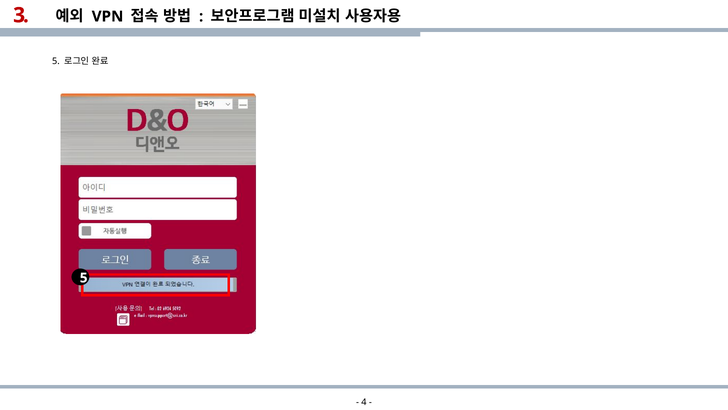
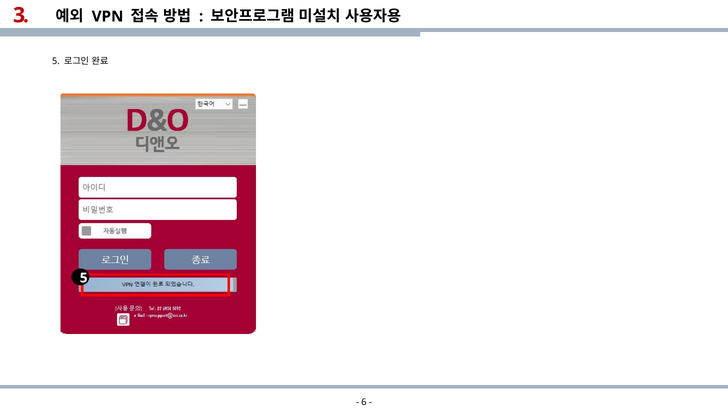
4: 4 -> 6
